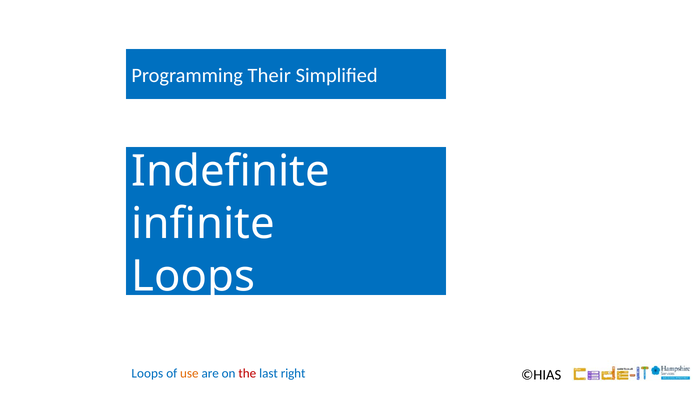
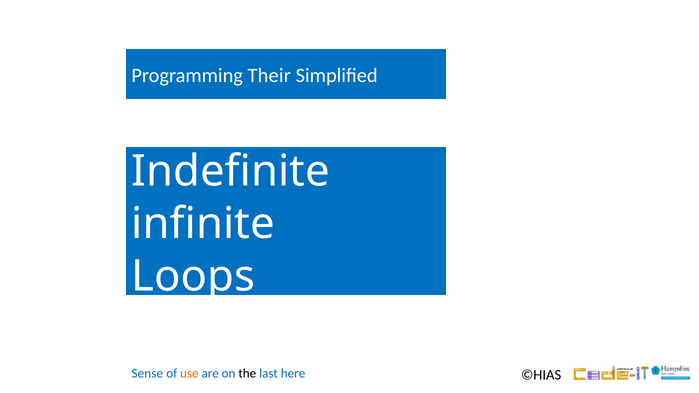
Loops at (147, 374): Loops -> Sense
the colour: red -> black
right: right -> here
